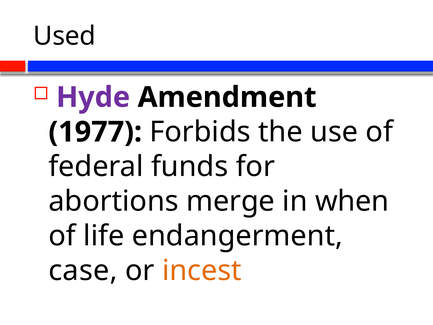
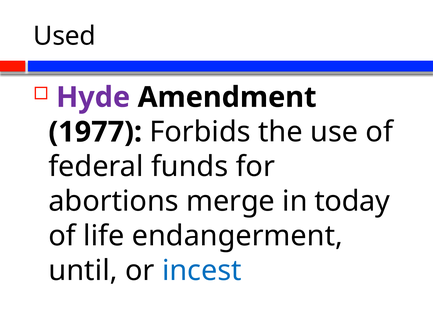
when: when -> today
case: case -> until
incest colour: orange -> blue
